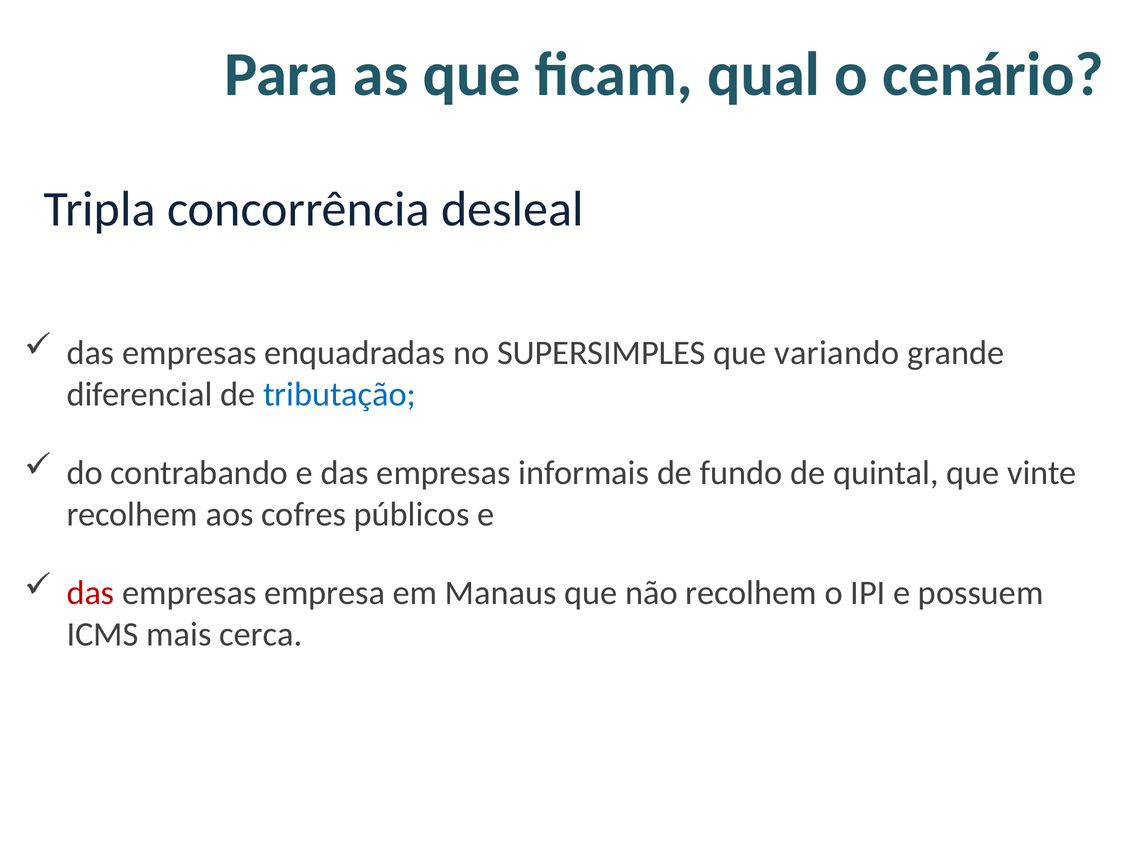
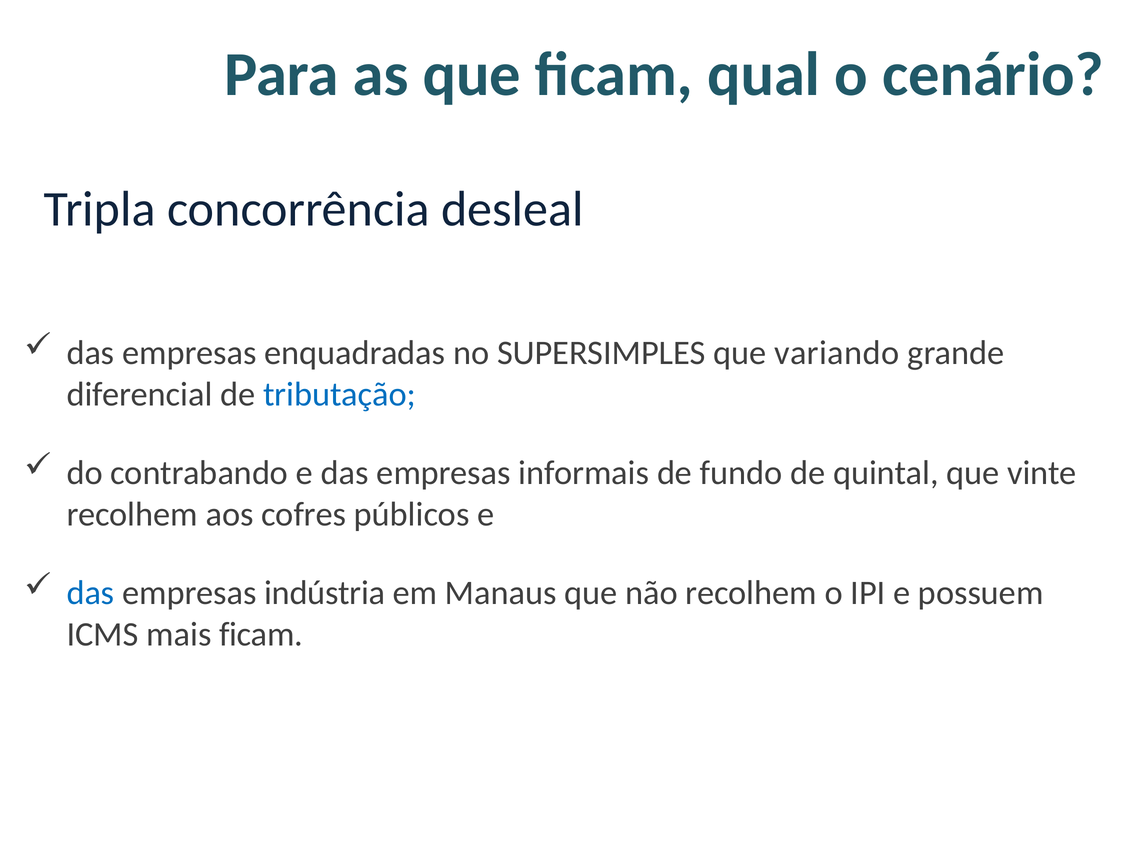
das at (91, 593) colour: red -> blue
empresa: empresa -> indústria
mais cerca: cerca -> ficam
